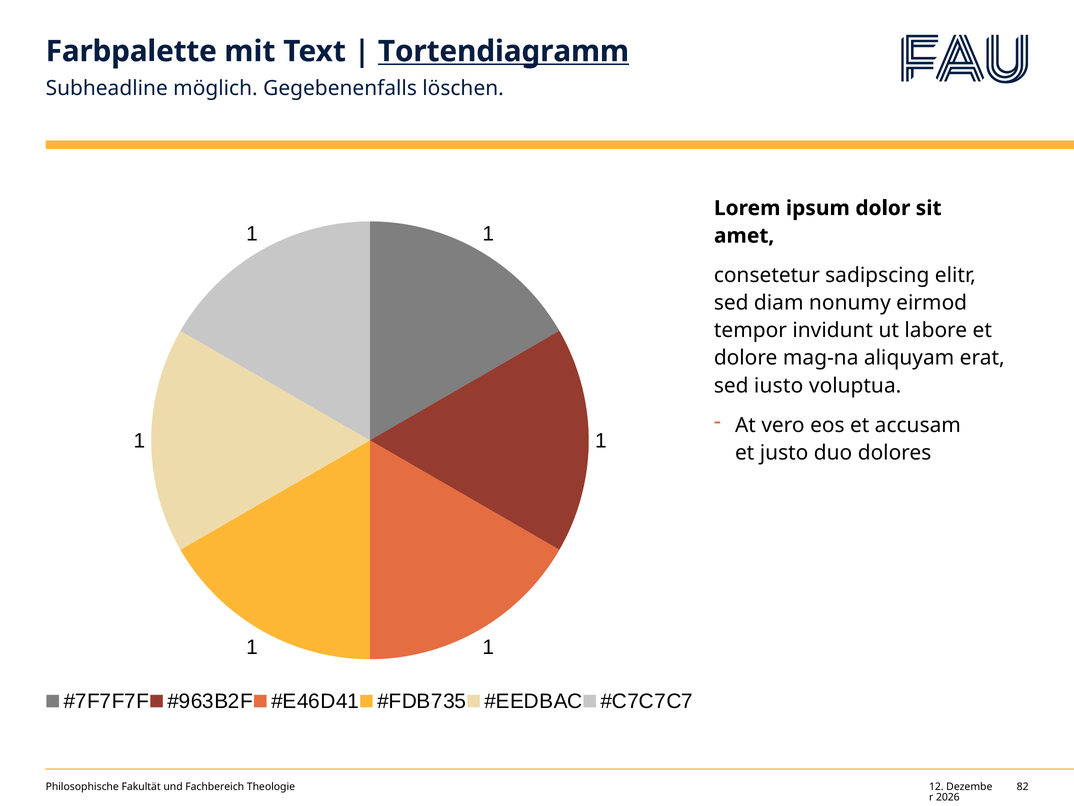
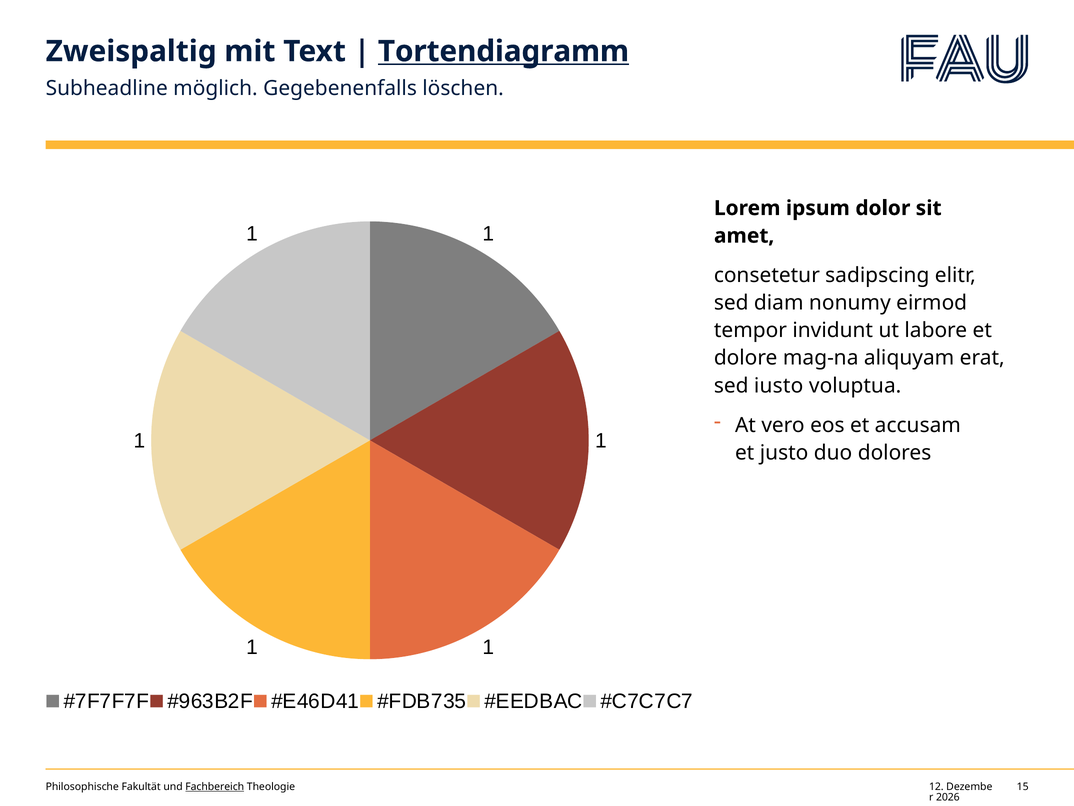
Farbpalette: Farbpalette -> Zweispaltig
Fachbereich underline: none -> present
82: 82 -> 15
